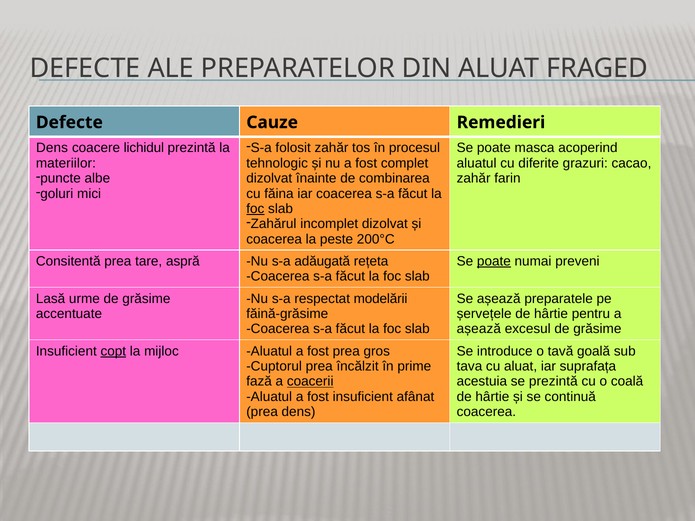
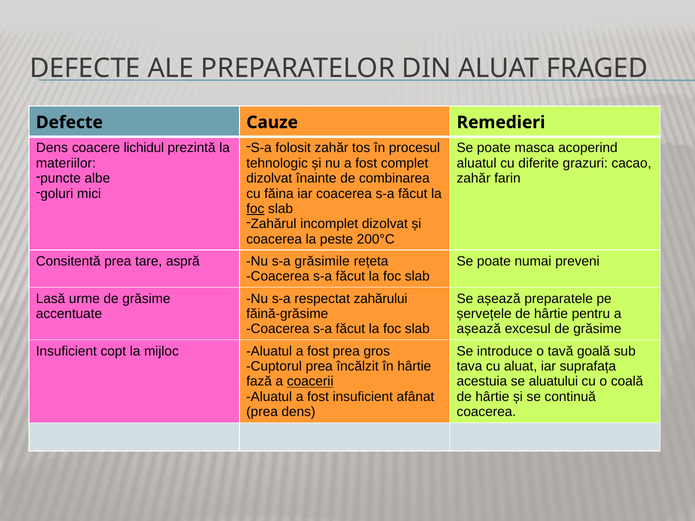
adăugată: adăugată -> grăsimile
poate at (494, 261) underline: present -> none
modelării: modelării -> zahărului
copt underline: present -> none
în prime: prime -> hârtie
se prezintă: prezintă -> aluatului
